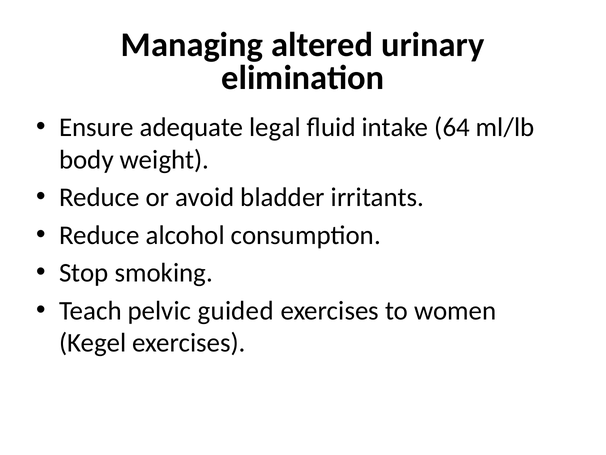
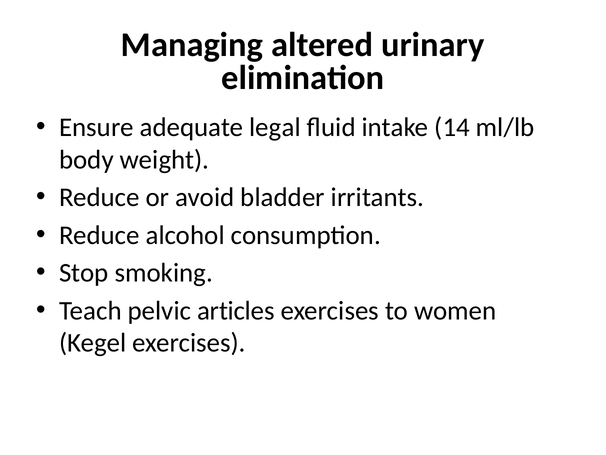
64: 64 -> 14
guided: guided -> articles
